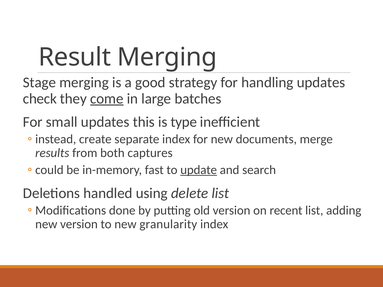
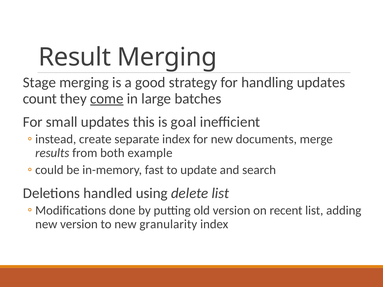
check: check -> count
type: type -> goal
captures: captures -> example
update underline: present -> none
